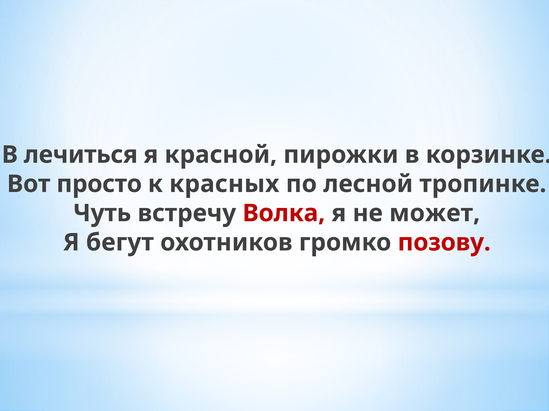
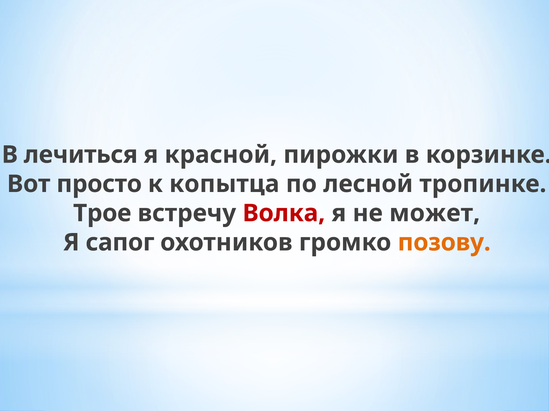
красных: красных -> копытца
Чуть: Чуть -> Трое
бегут: бегут -> сапог
позову colour: red -> orange
